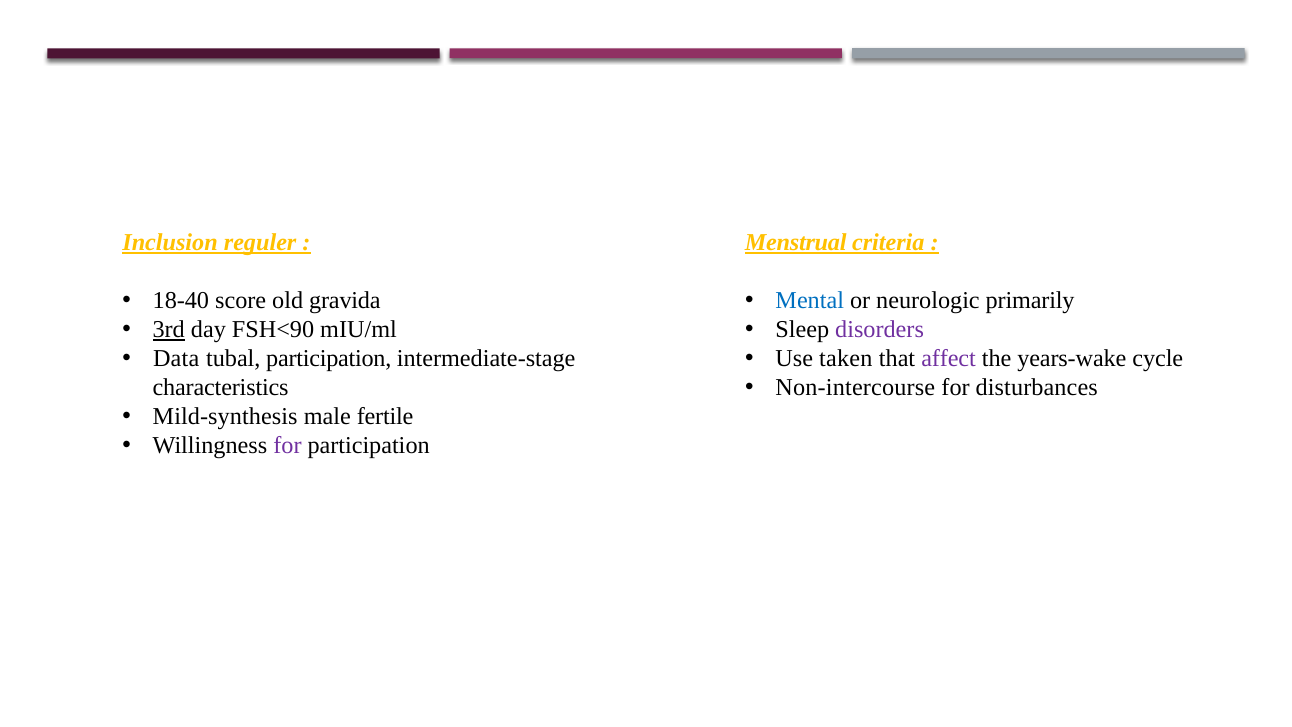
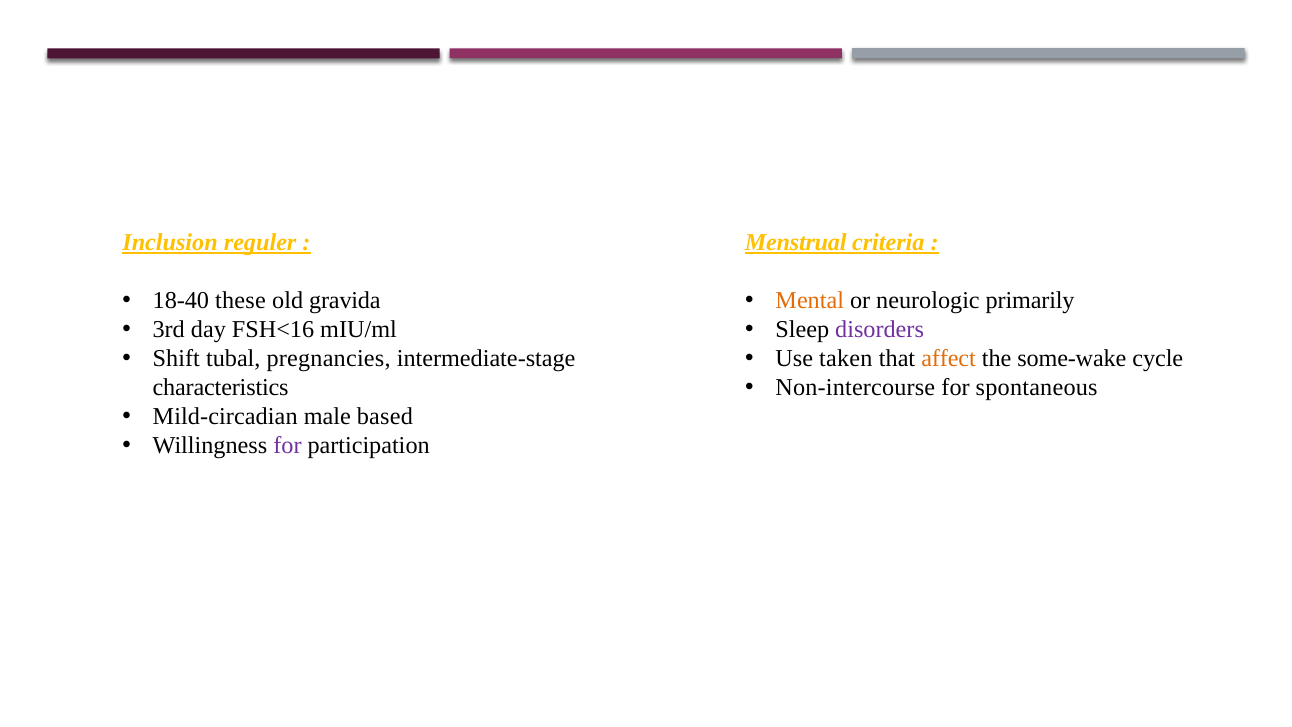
score: score -> these
Mental colour: blue -> orange
3rd underline: present -> none
FSH<90: FSH<90 -> FSH<16
Data: Data -> Shift
tubal participation: participation -> pregnancies
affect colour: purple -> orange
years-wake: years-wake -> some-wake
disturbances: disturbances -> spontaneous
Mild-synthesis: Mild-synthesis -> Mild-circadian
fertile: fertile -> based
